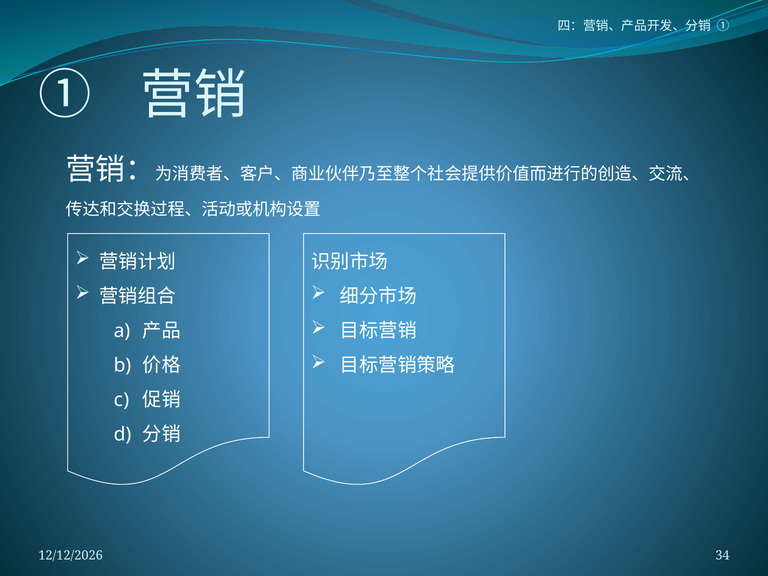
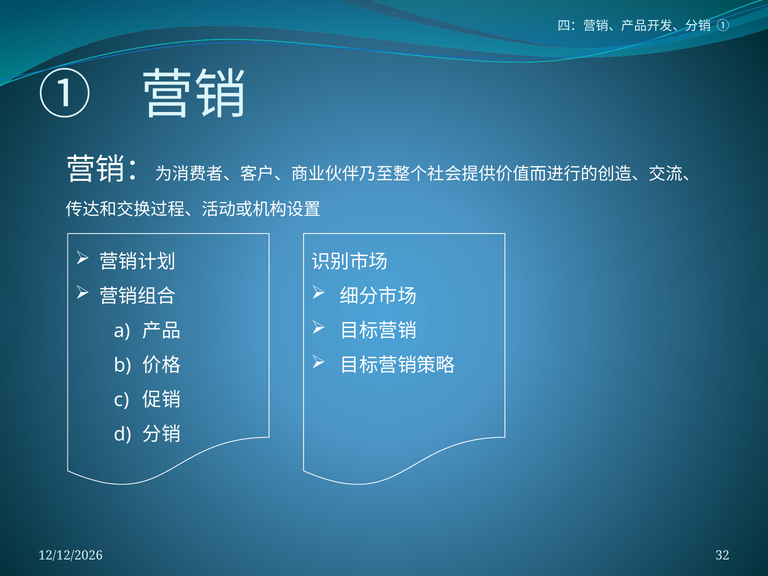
34: 34 -> 32
